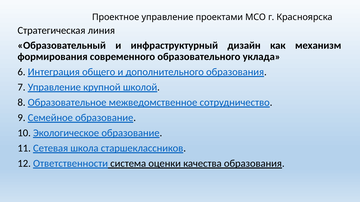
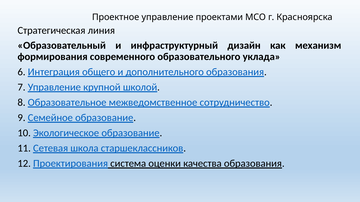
Ответственности: Ответственности -> Проектирования
